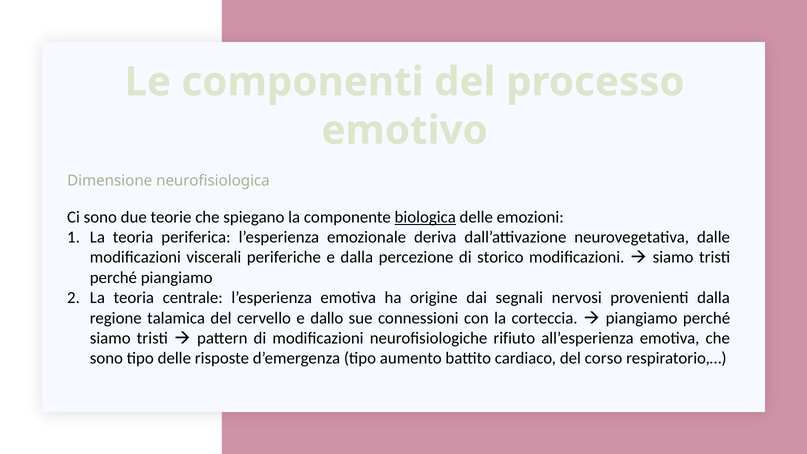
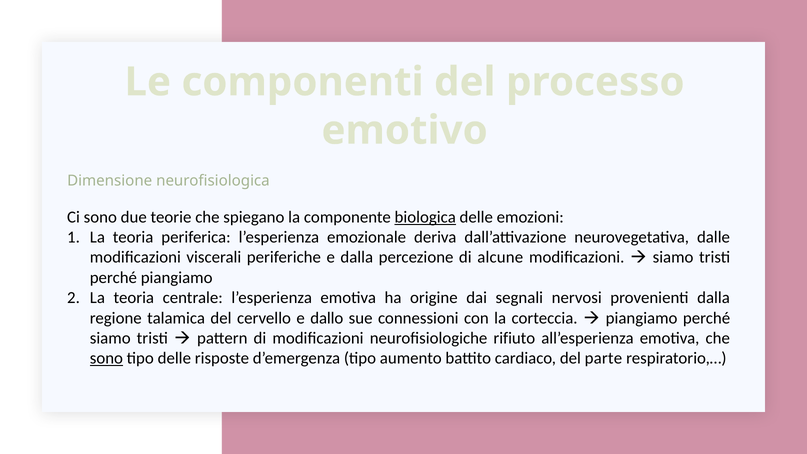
storico: storico -> alcune
sono at (106, 358) underline: none -> present
corso: corso -> parte
